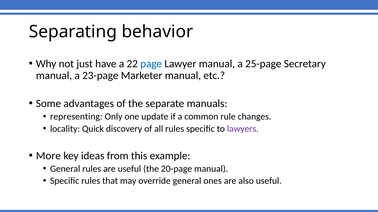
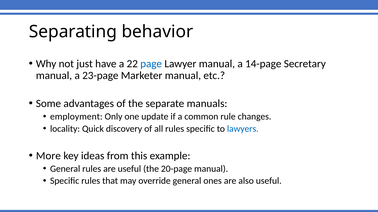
25-page: 25-page -> 14-page
representing: representing -> employment
lawyers colour: purple -> blue
